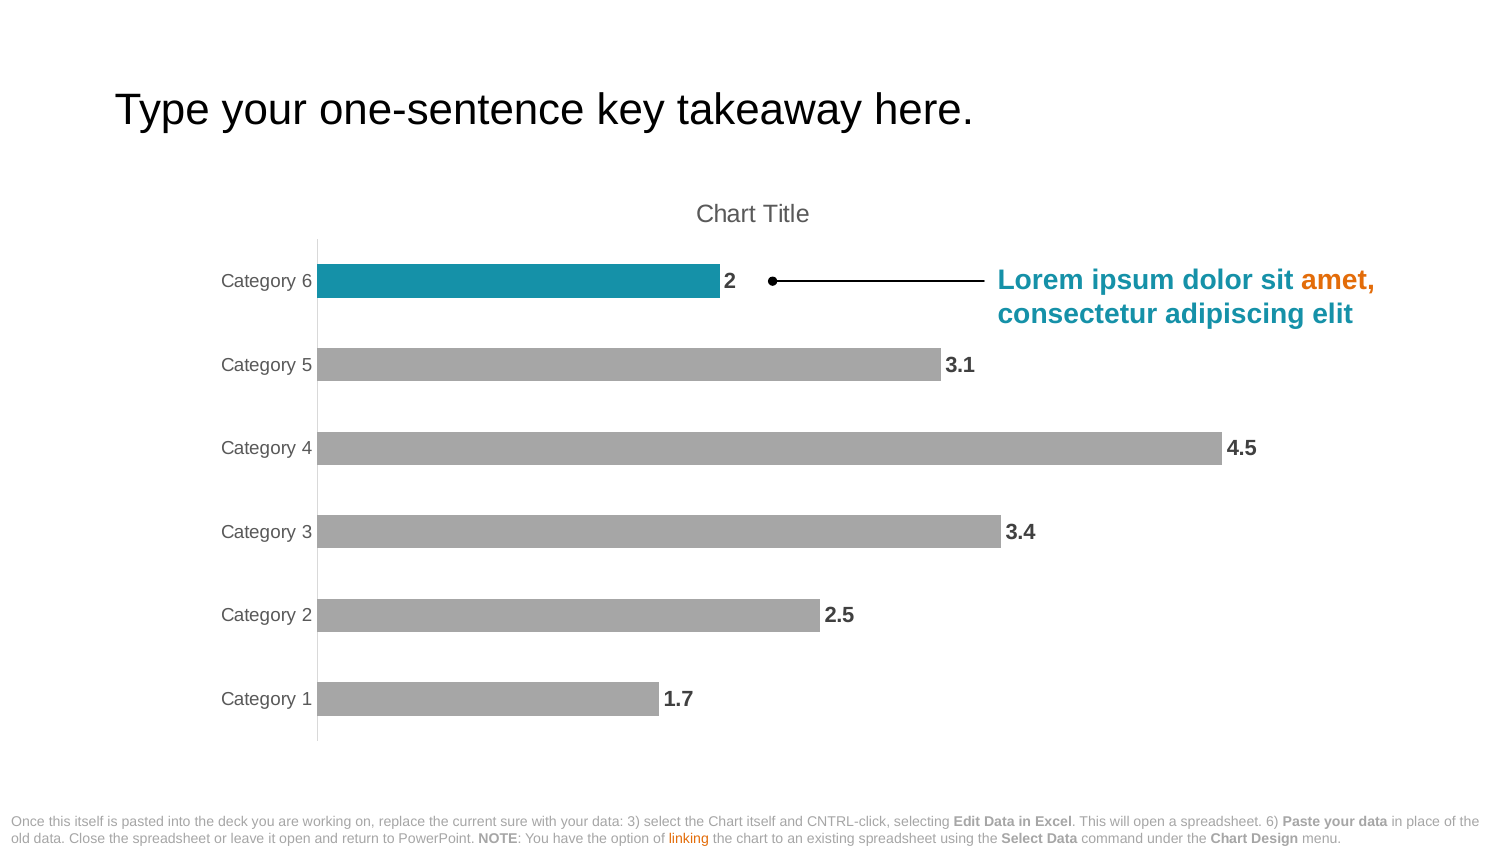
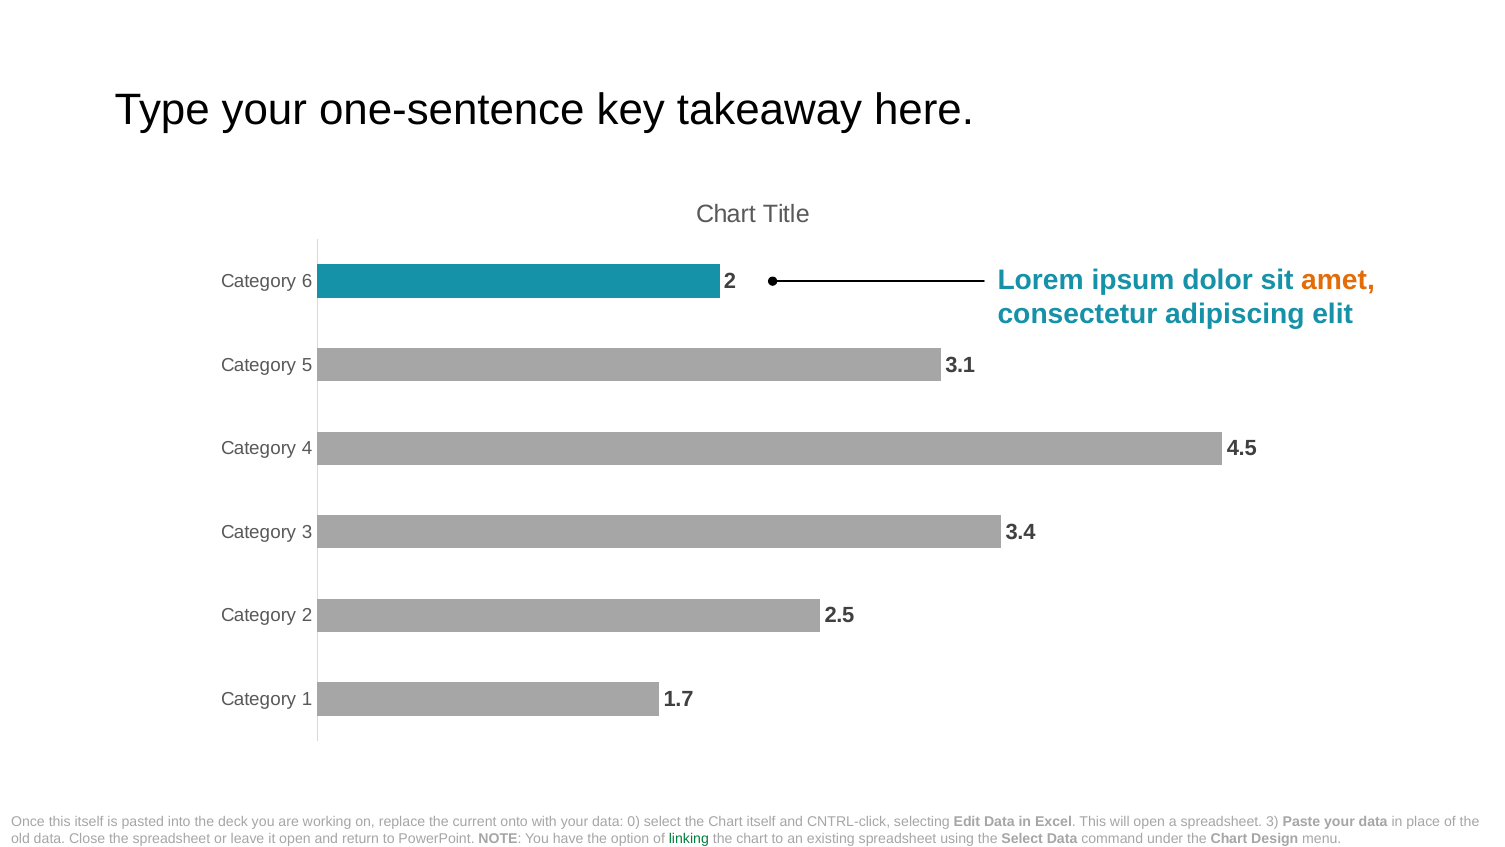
sure: sure -> onto
data 3: 3 -> 0
spreadsheet 6: 6 -> 3
linking colour: orange -> green
